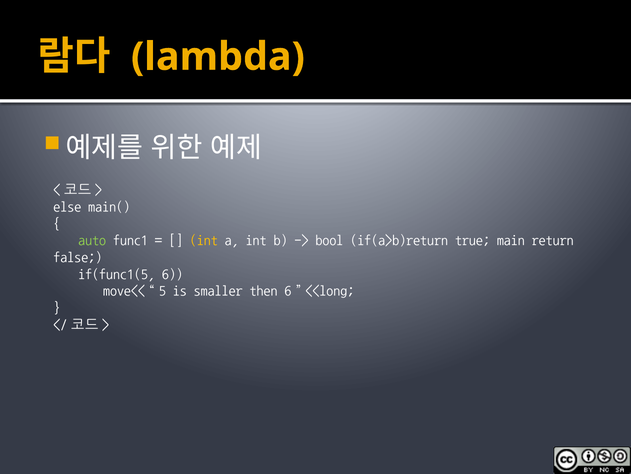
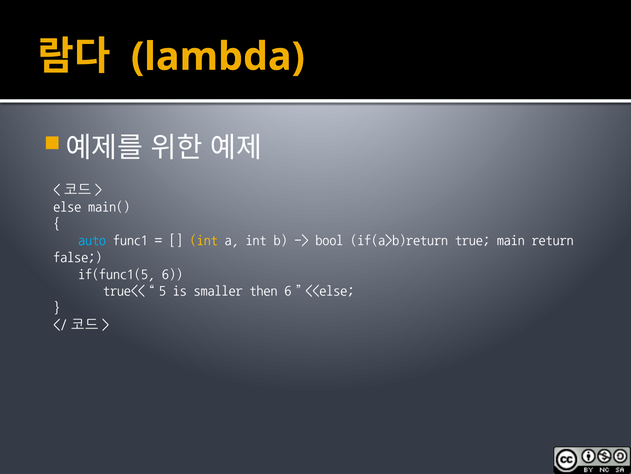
auto colour: light green -> light blue
move<<“5: move<<“5 -> true<<“5
6”<<long: 6”<<long -> 6”<<else
